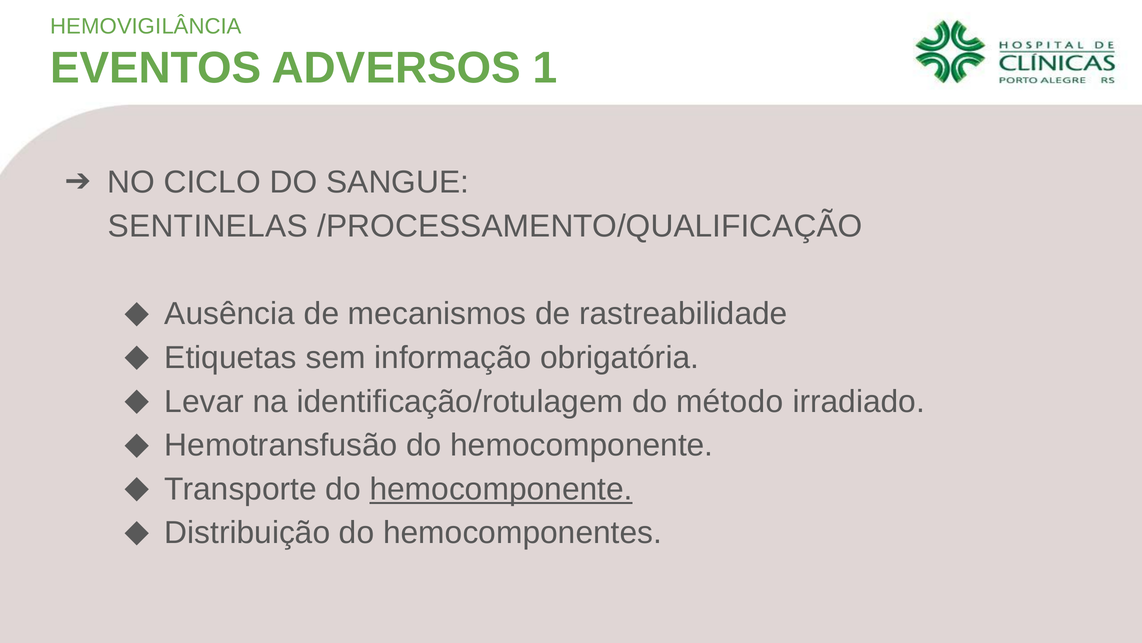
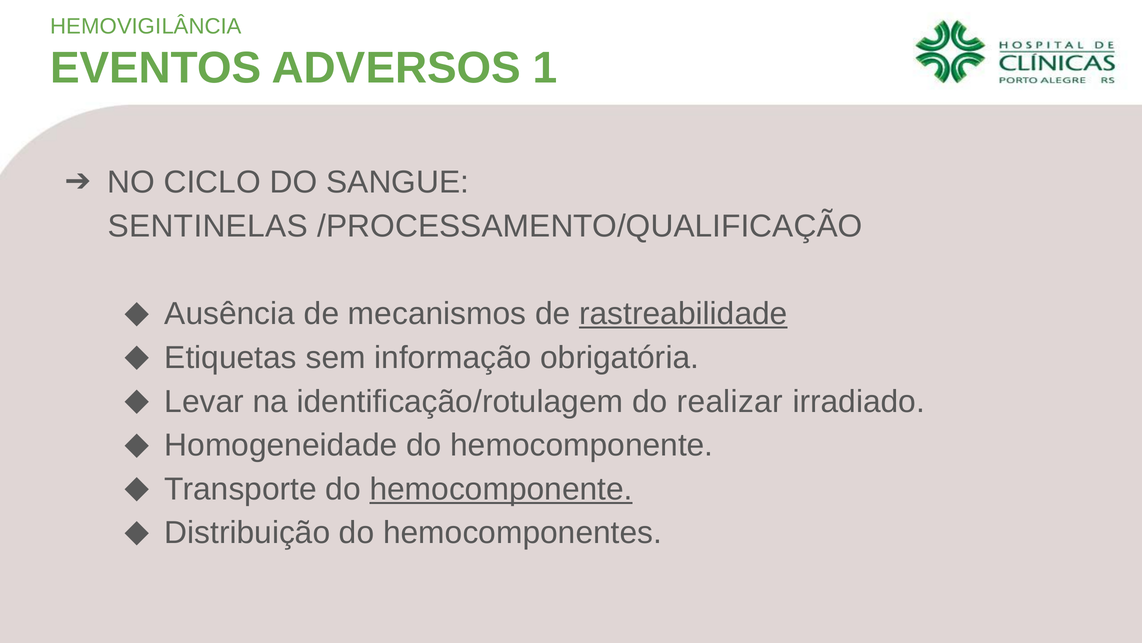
rastreabilidade underline: none -> present
método: método -> realizar
Hemotransfusão: Hemotransfusão -> Homogeneidade
